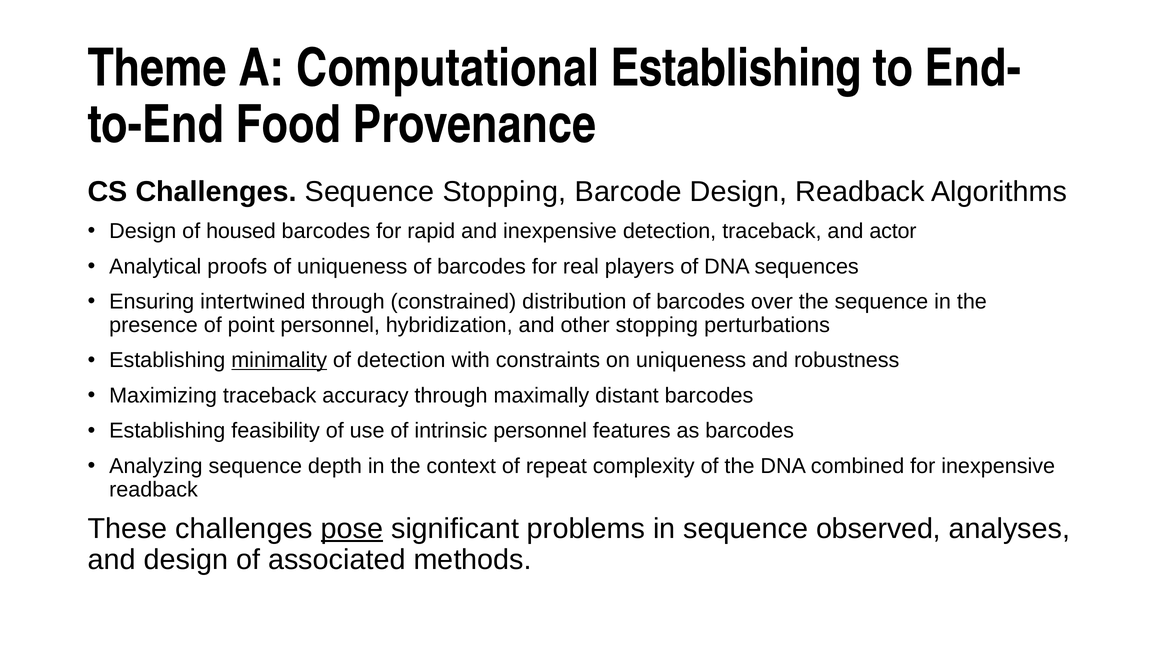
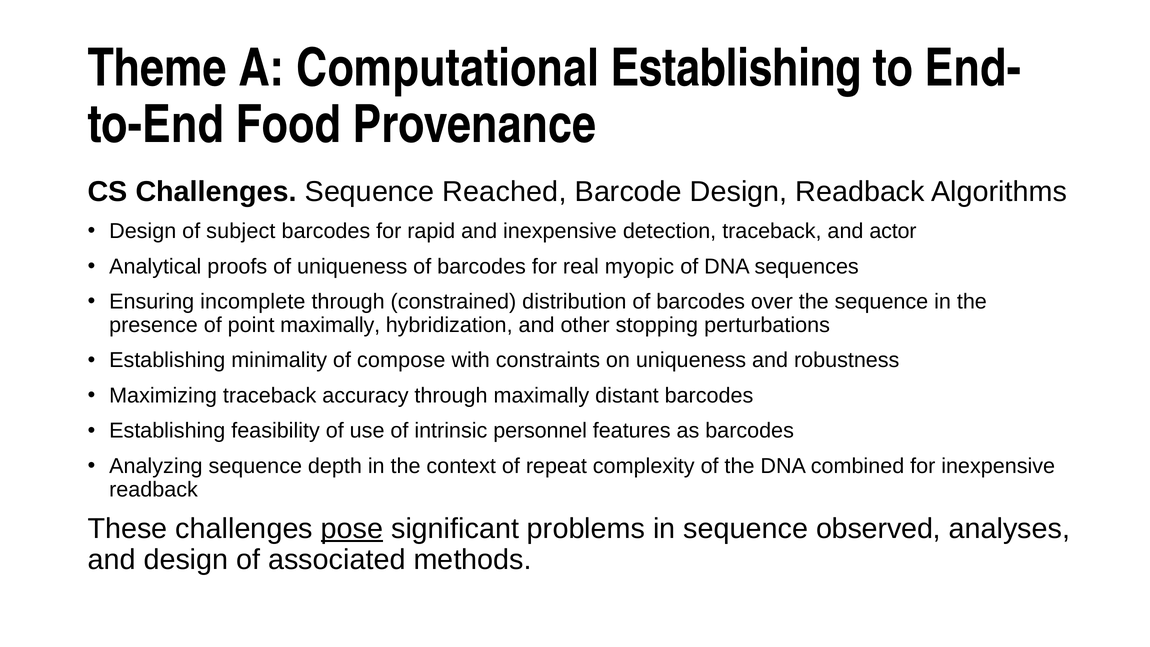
Sequence Stopping: Stopping -> Reached
housed: housed -> subject
players: players -> myopic
intertwined: intertwined -> incomplete
point personnel: personnel -> maximally
minimality underline: present -> none
of detection: detection -> compose
